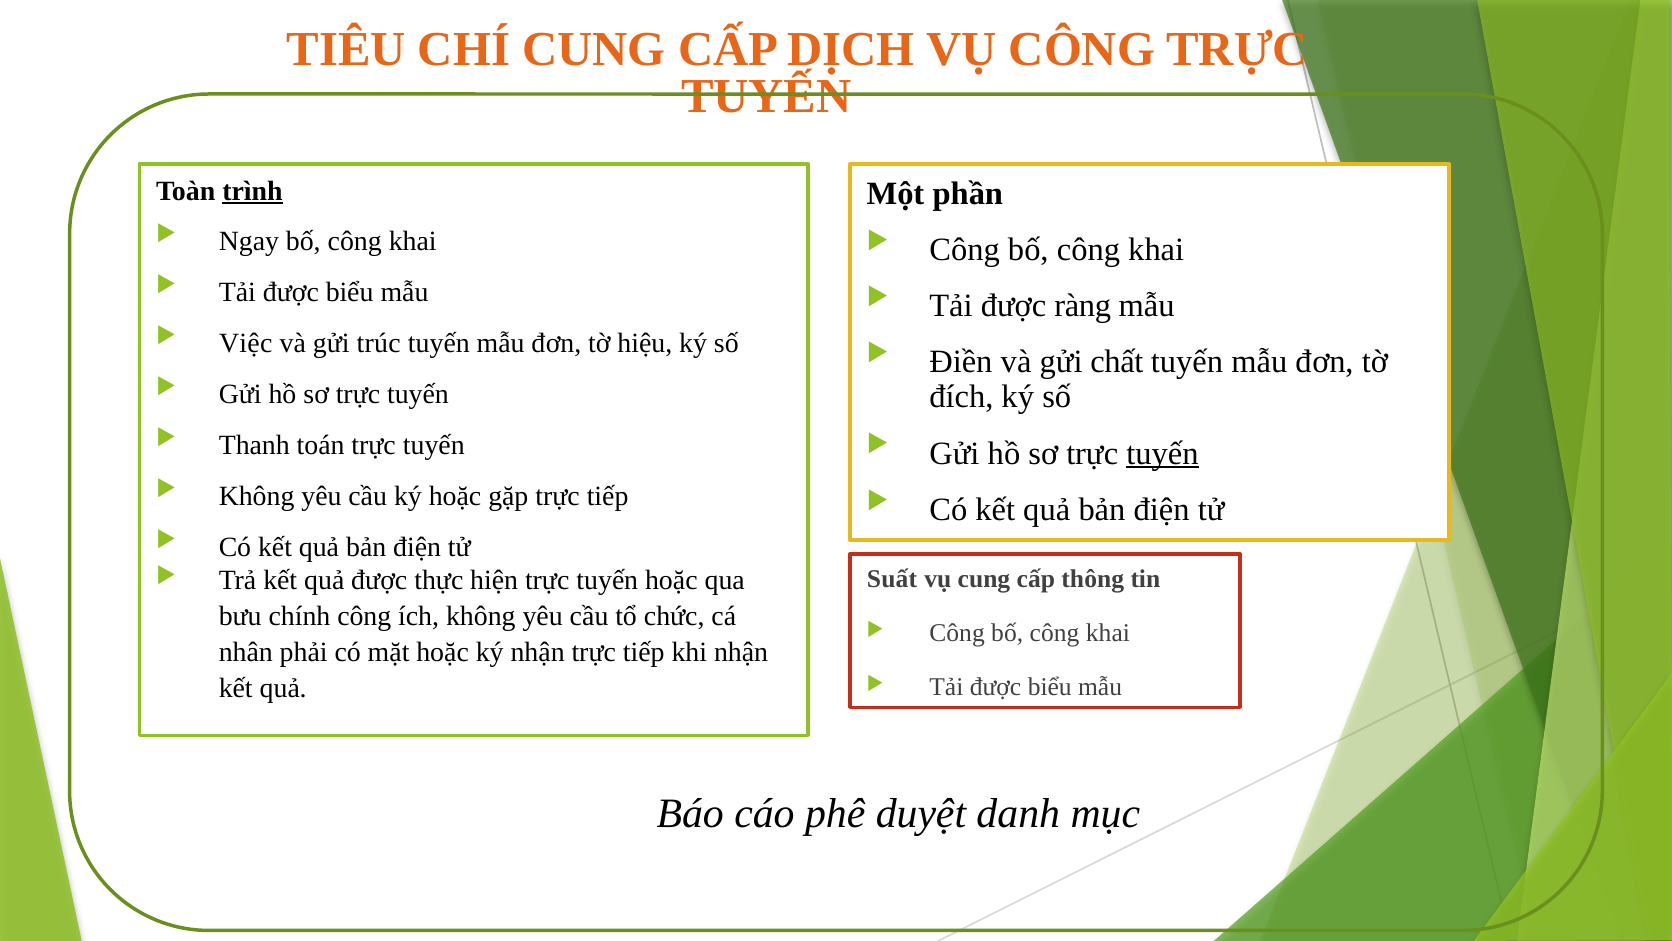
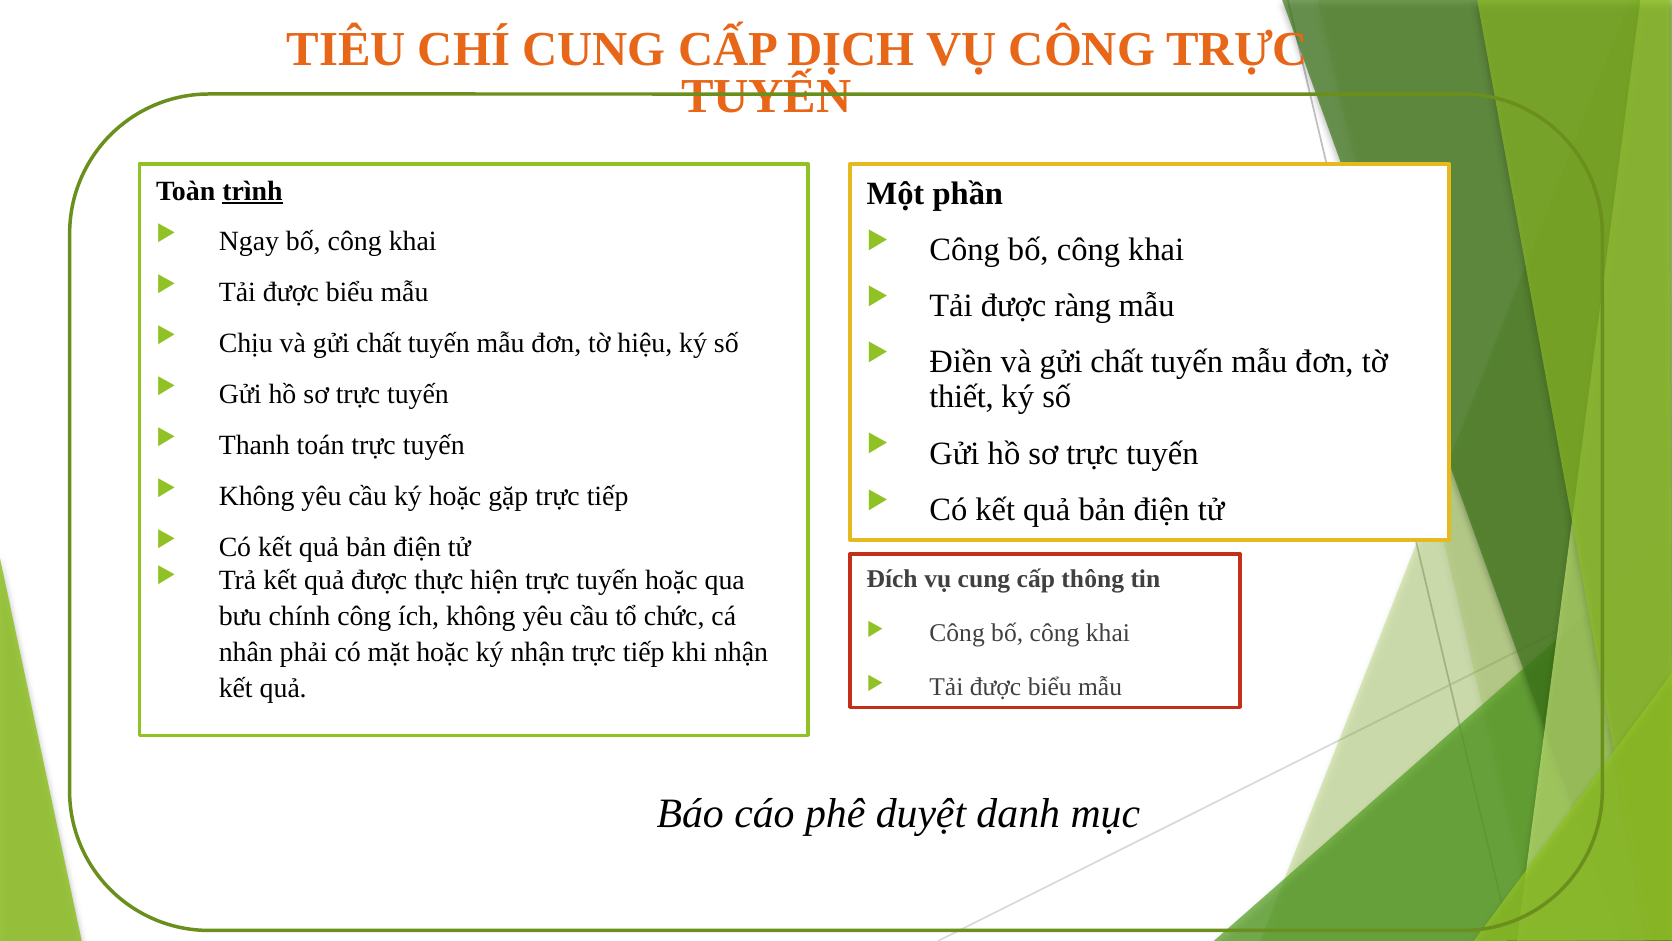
Việc: Việc -> Chịu
trúc at (379, 344): trúc -> chất
đích: đích -> thiết
tuyến at (1162, 453) underline: present -> none
Suất: Suất -> Đích
